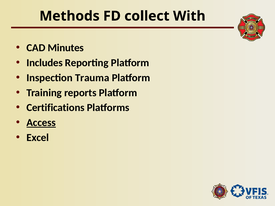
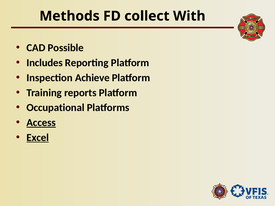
Minutes: Minutes -> Possible
Trauma: Trauma -> Achieve
Certifications: Certifications -> Occupational
Excel underline: none -> present
